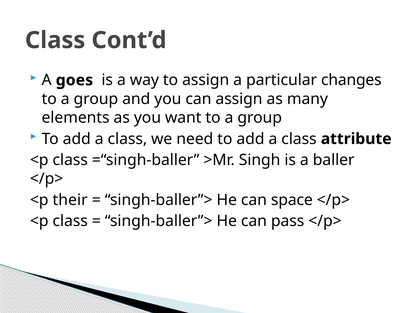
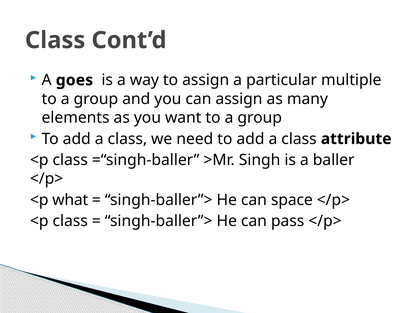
changes: changes -> multiple
their: their -> what
